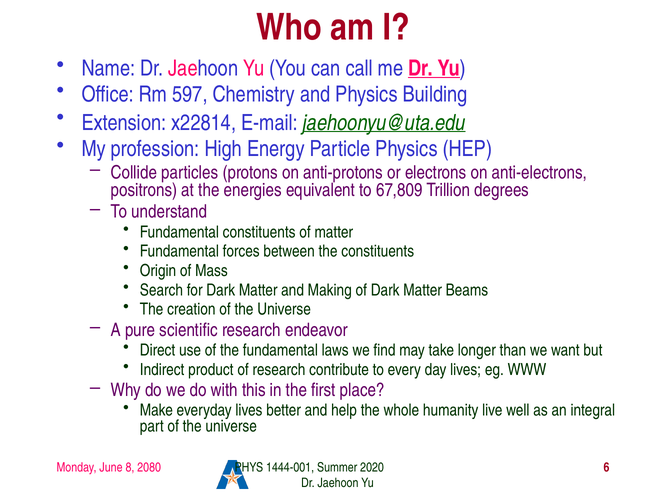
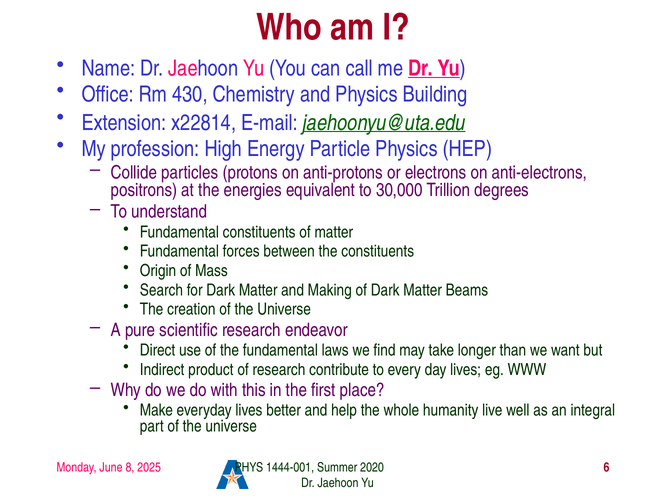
597: 597 -> 430
67,809: 67,809 -> 30,000
2080: 2080 -> 2025
